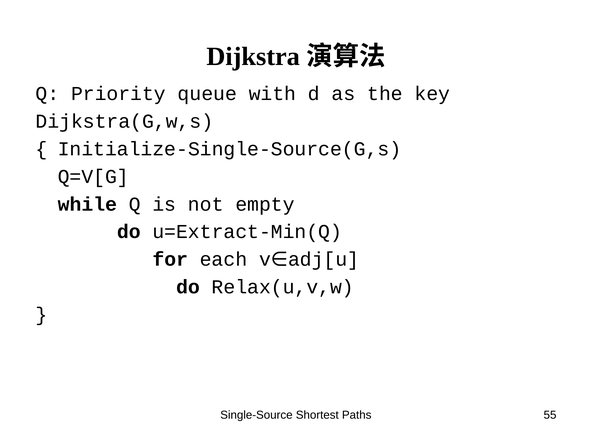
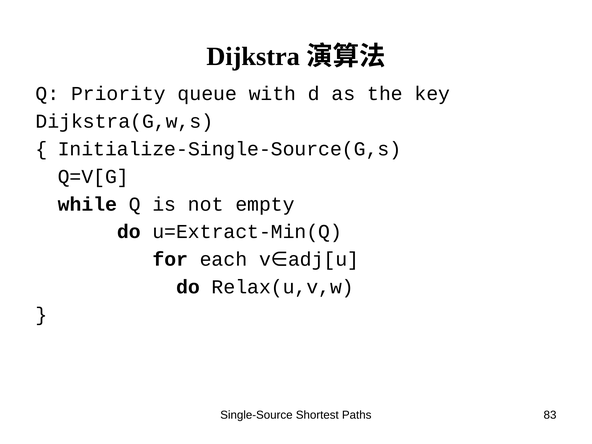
55: 55 -> 83
